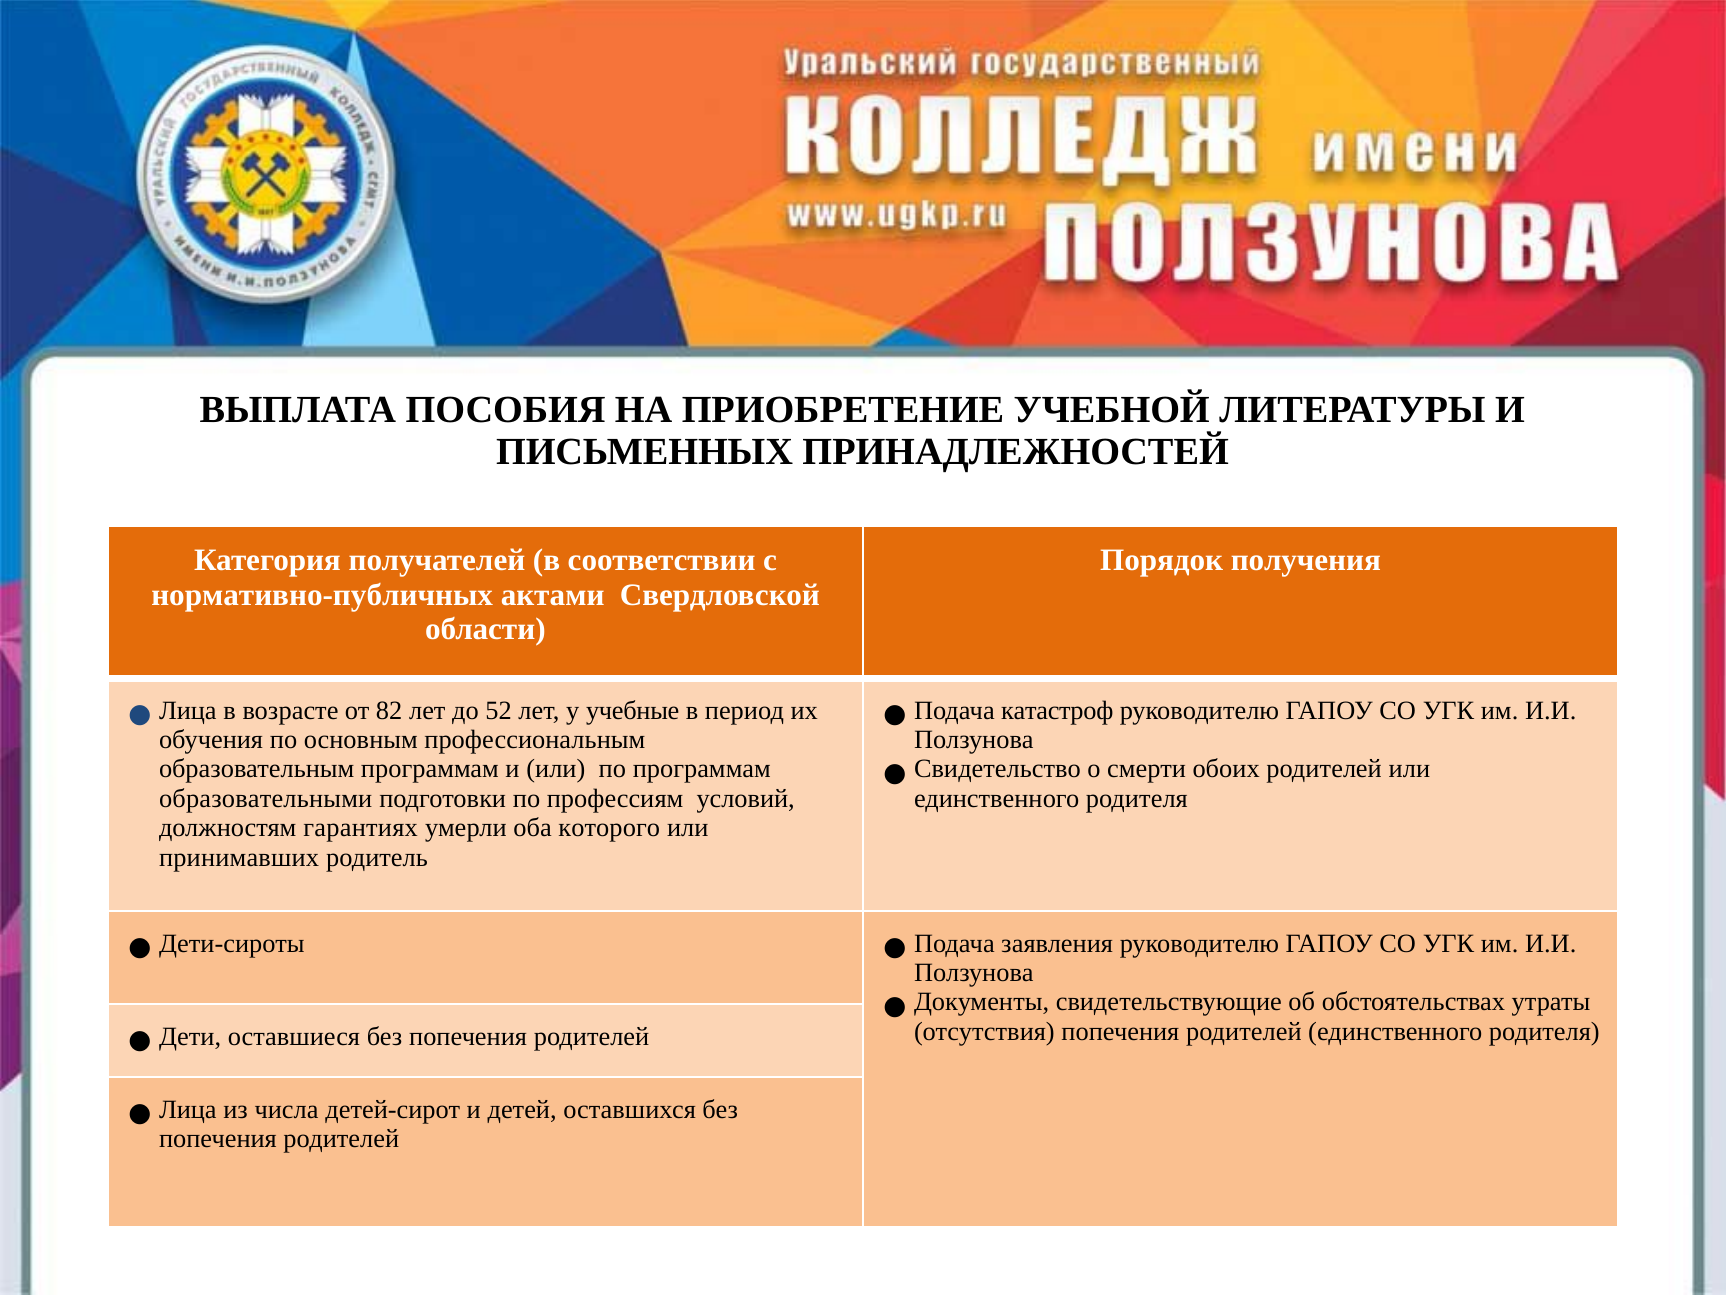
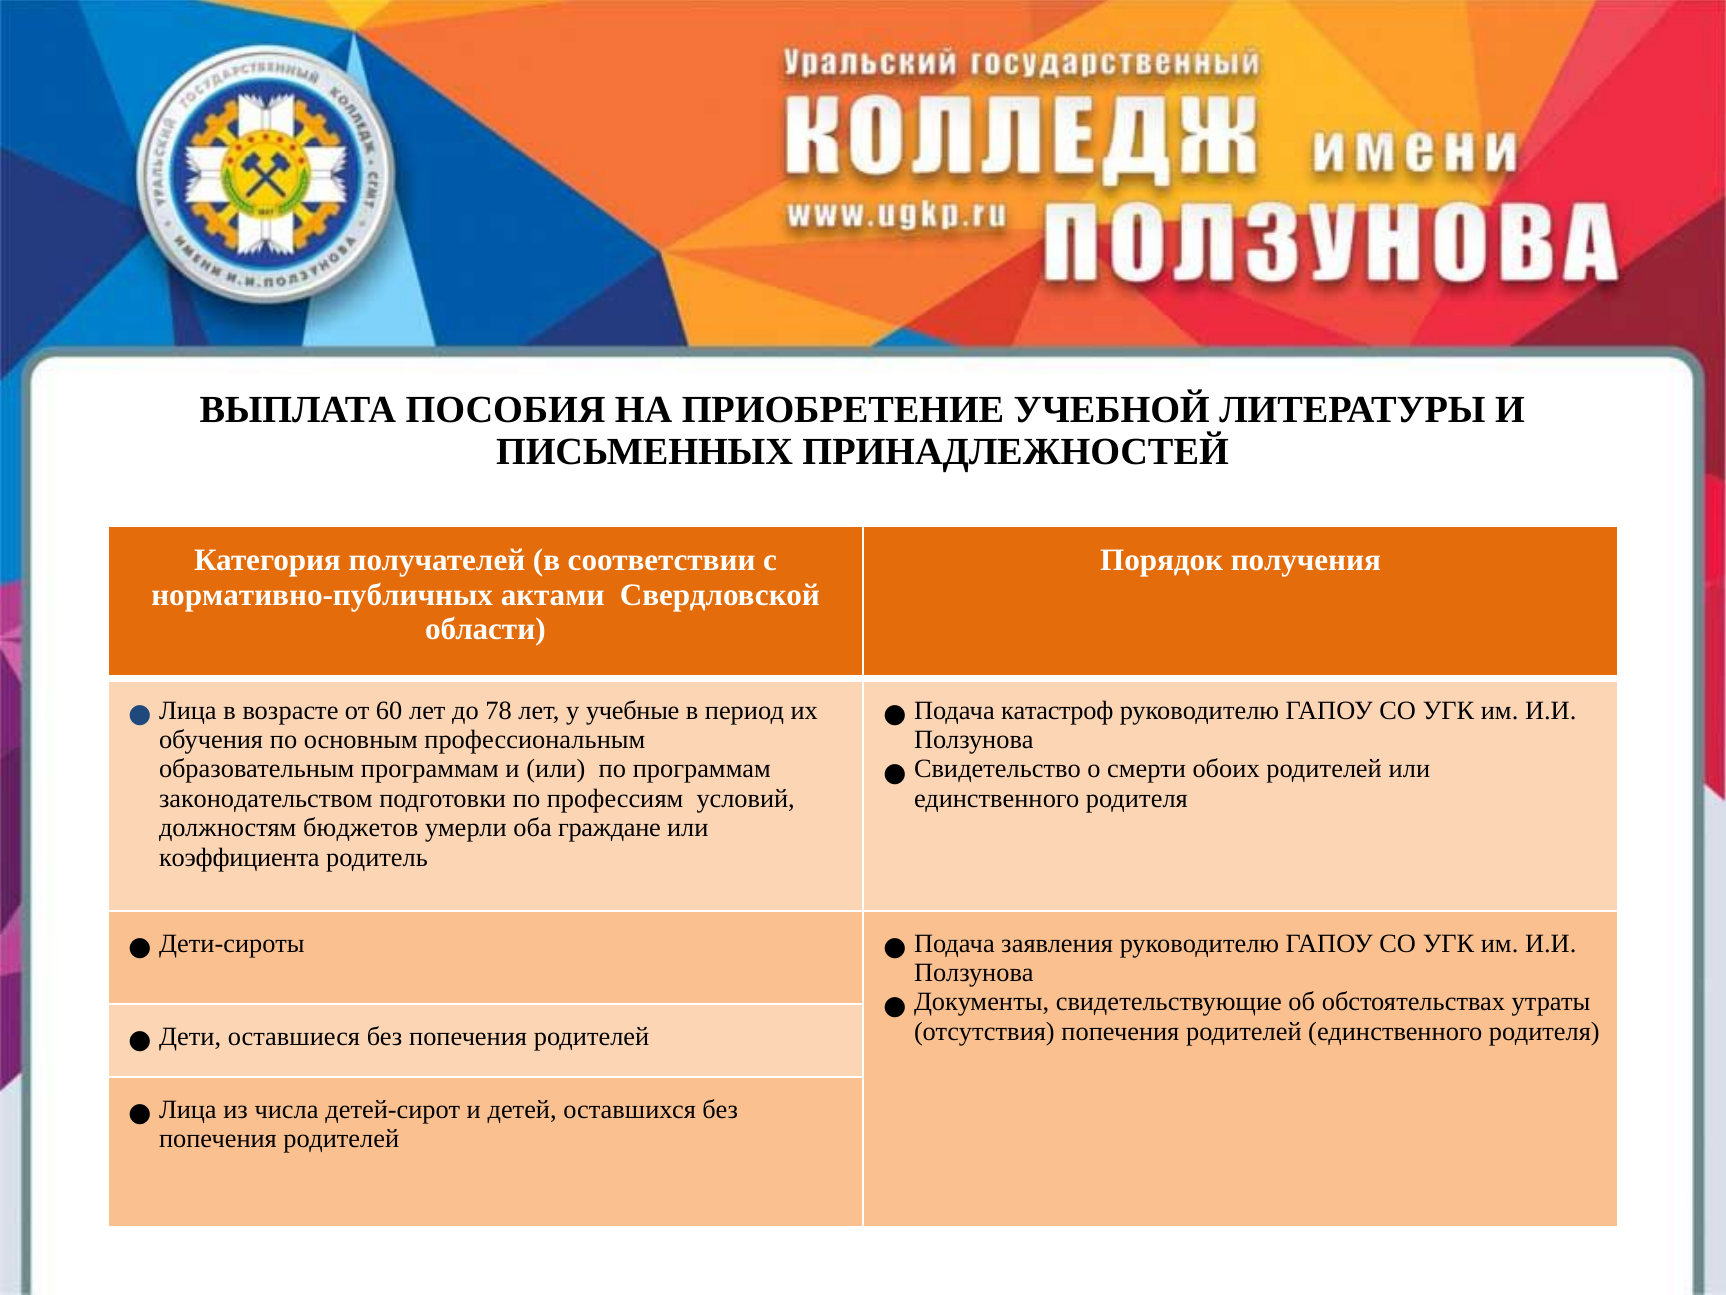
82: 82 -> 60
52: 52 -> 78
образовательными: образовательными -> законодательством
гарантиях: гарантиях -> бюджетов
которого: которого -> граждане
принимавших: принимавших -> коэффициента
